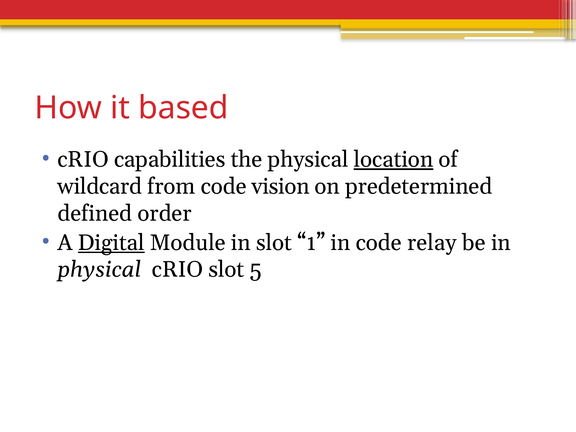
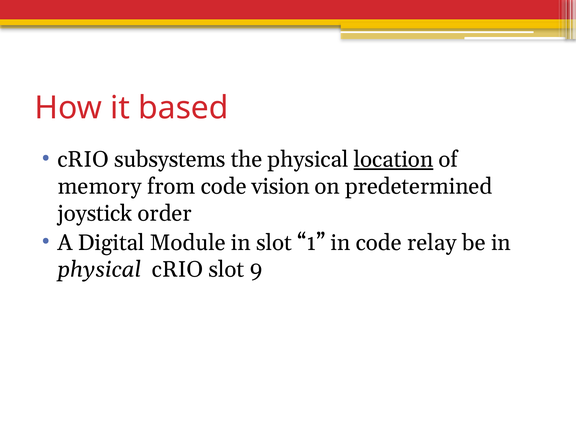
capabilities: capabilities -> subsystems
wildcard: wildcard -> memory
defined: defined -> joystick
Digital underline: present -> none
5: 5 -> 9
